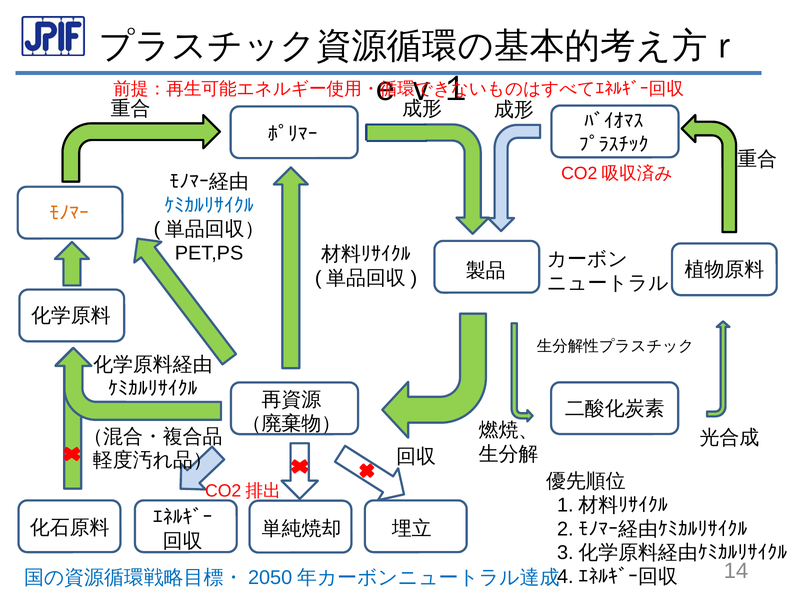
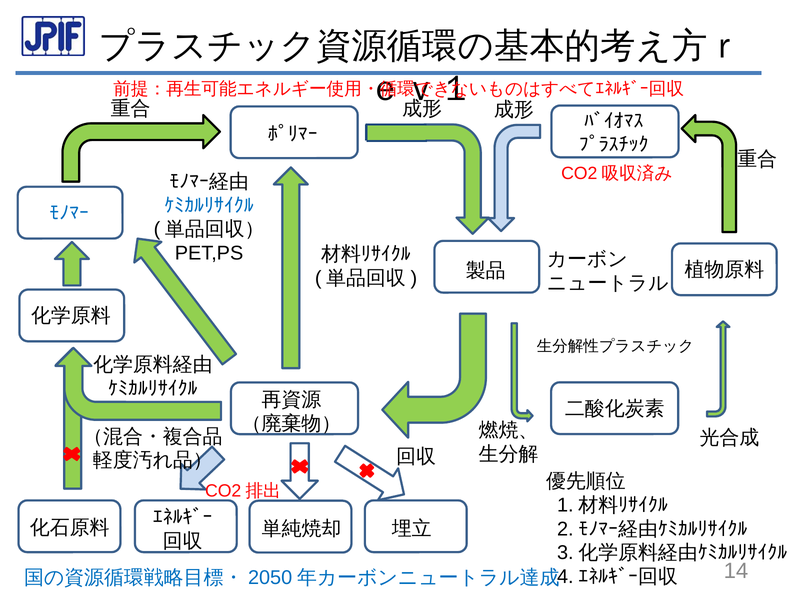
ﾓﾉﾏｰ at (69, 213) colour: orange -> blue
